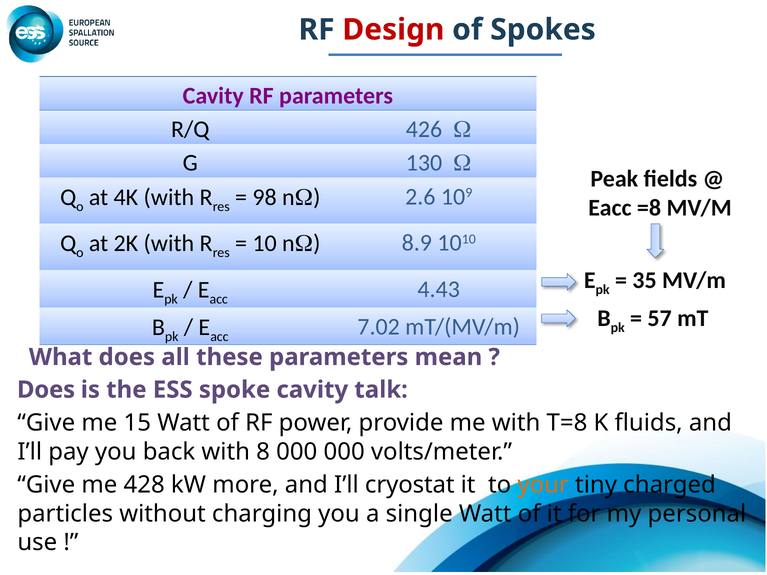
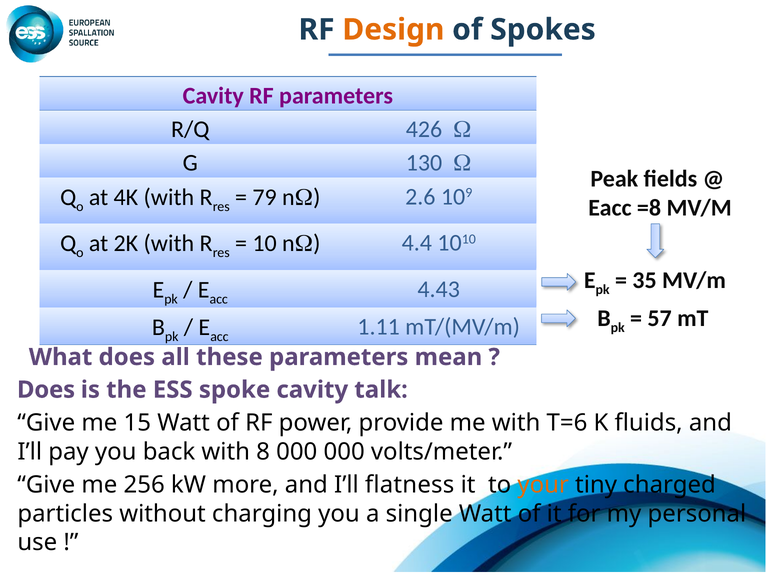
Design colour: red -> orange
98: 98 -> 79
8.9: 8.9 -> 4.4
7.02: 7.02 -> 1.11
T=8: T=8 -> T=6
428: 428 -> 256
cryostat: cryostat -> flatness
